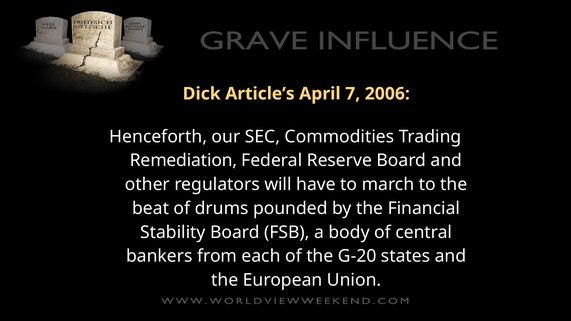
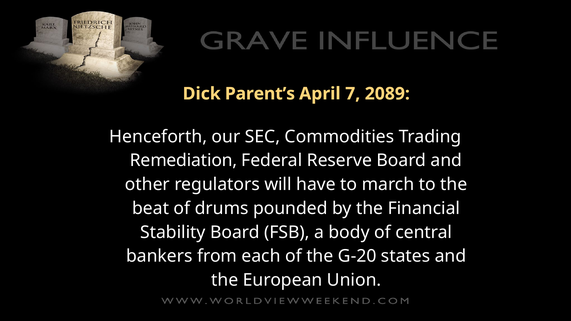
Article’s: Article’s -> Parent’s
2006: 2006 -> 2089
